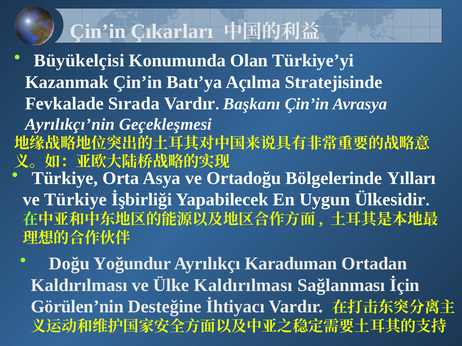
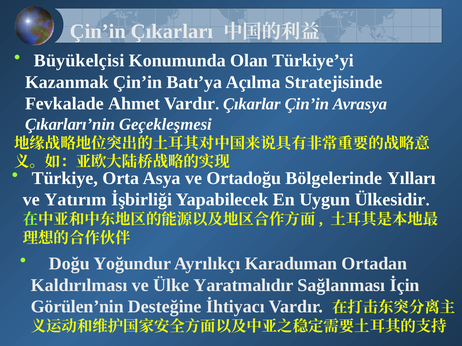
Sırada: Sırada -> Ahmet
Başkanı: Başkanı -> Çıkarlar
Ayrılıkçı’nin: Ayrılıkçı’nin -> Çıkarları’nin
ve Türkiye: Türkiye -> Yatırım
Ülke Kaldırılması: Kaldırılması -> Yaratmalıdır
